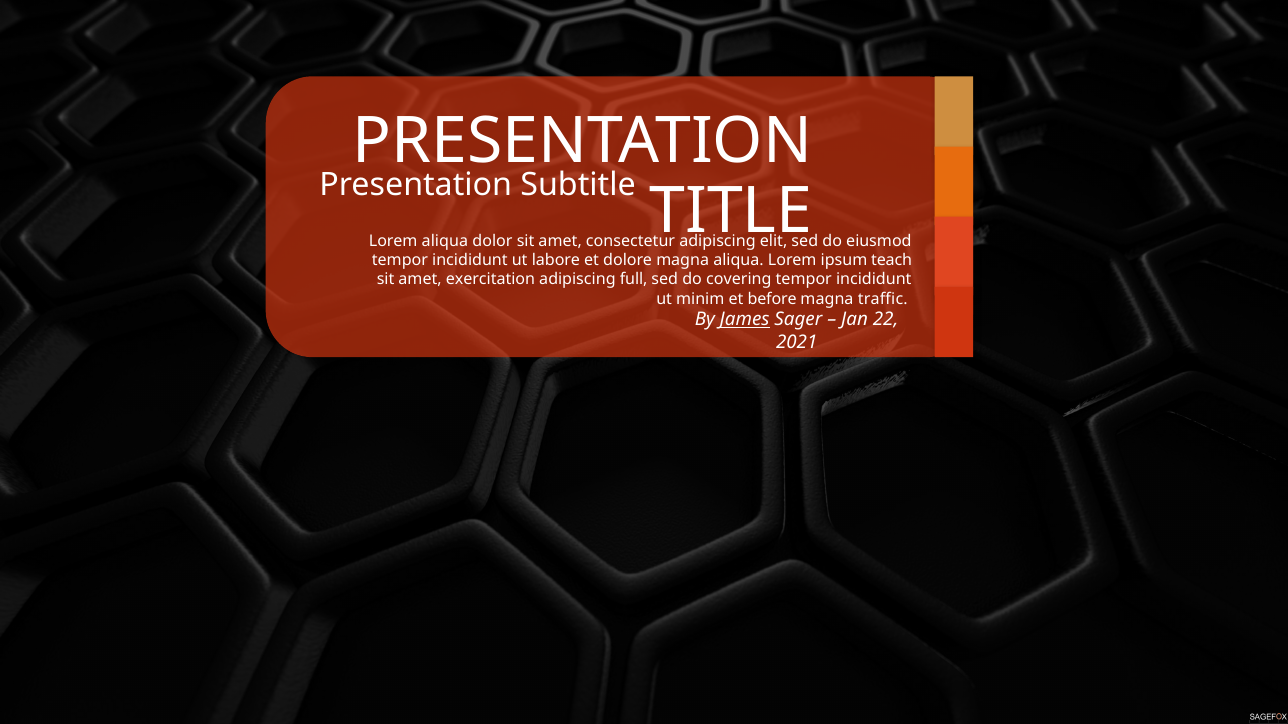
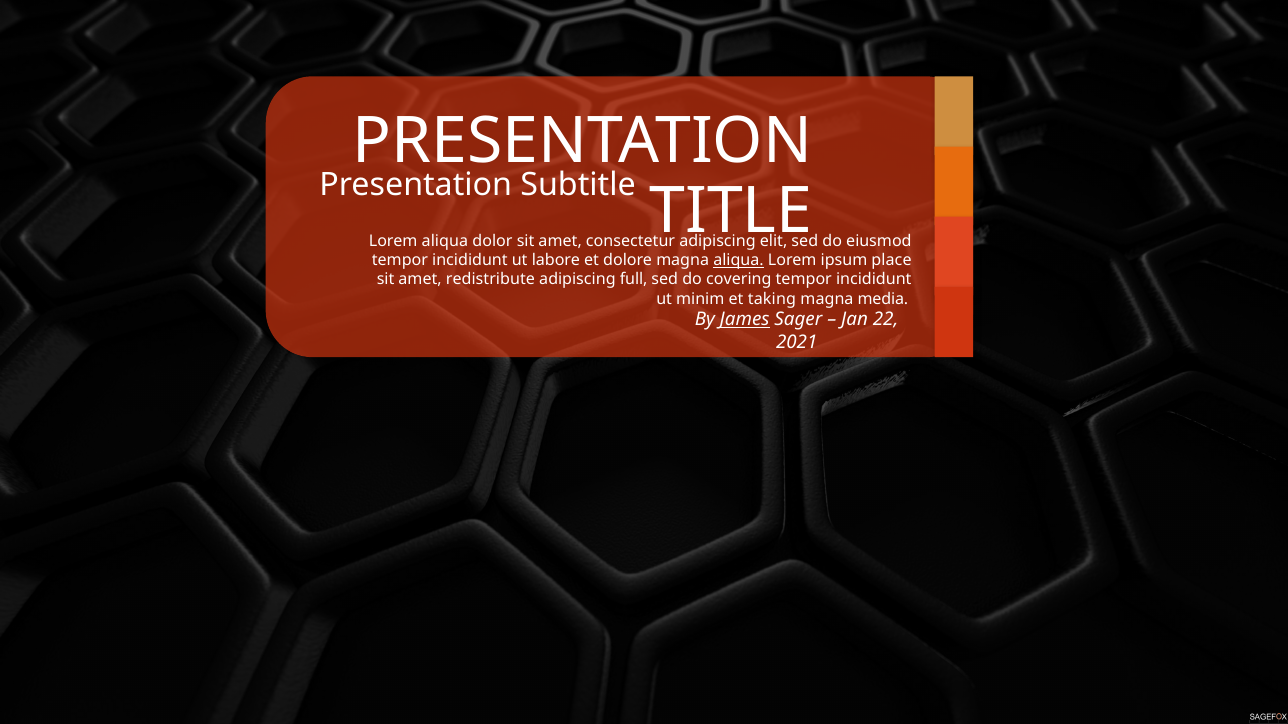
aliqua at (739, 260) underline: none -> present
teach: teach -> place
exercitation: exercitation -> redistribute
before: before -> taking
traffic: traffic -> media
